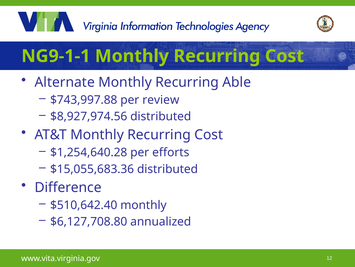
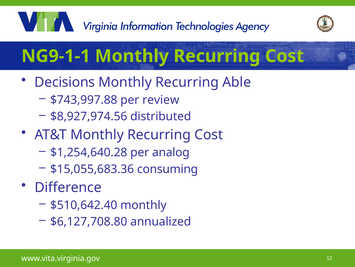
Alternate: Alternate -> Decisions
efforts: efforts -> analog
$15,055,683.36 distributed: distributed -> consuming
